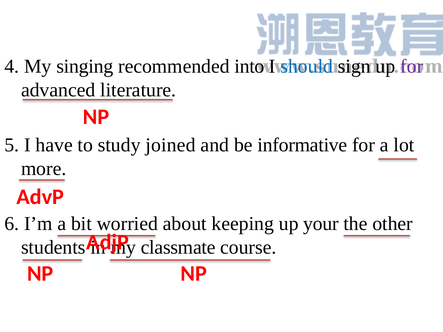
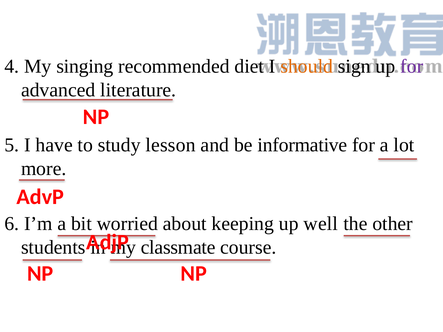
into: into -> diet
should colour: blue -> orange
joined: joined -> lesson
your: your -> well
